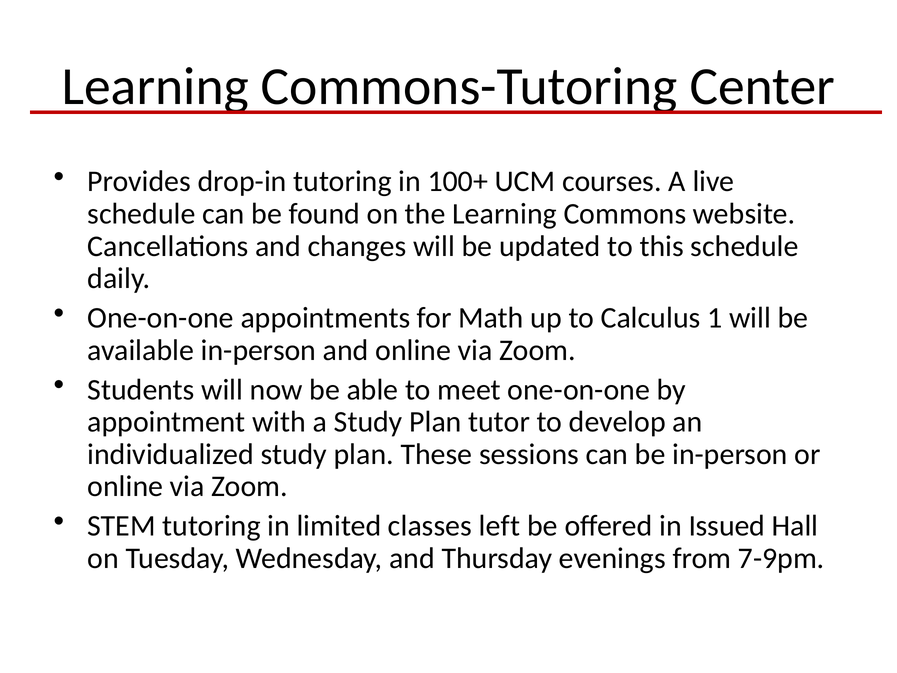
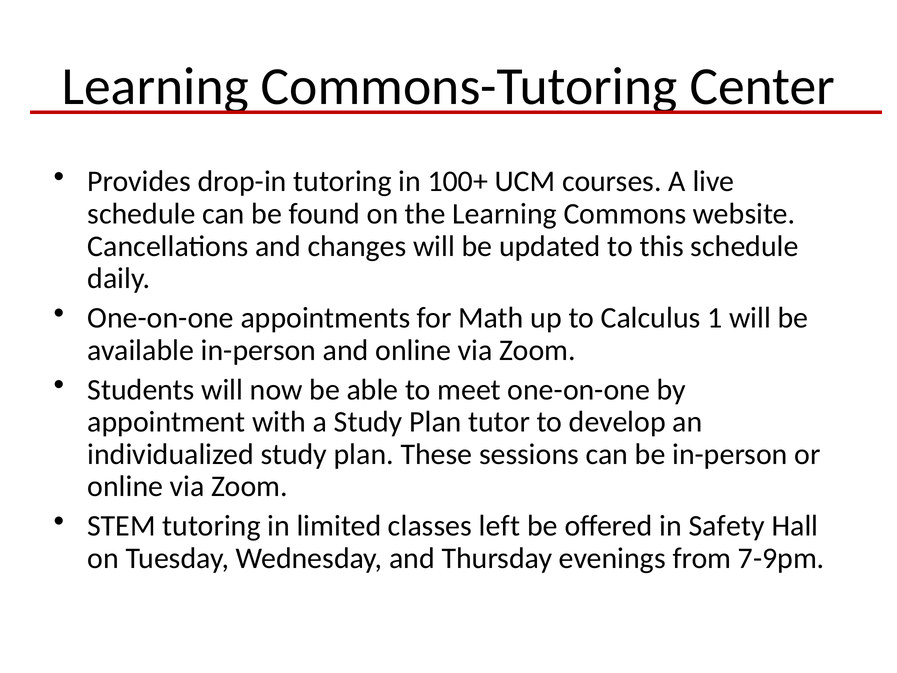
Issued: Issued -> Safety
